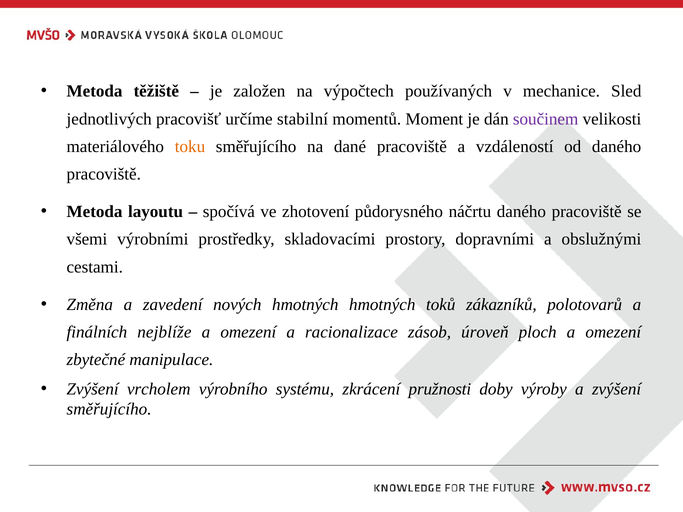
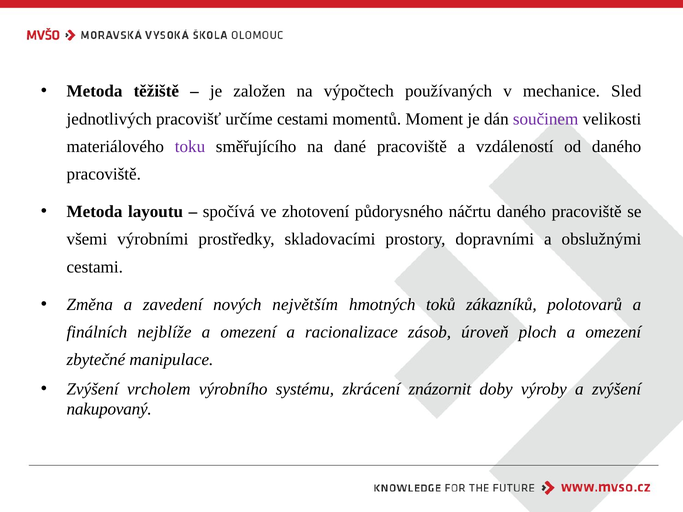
určíme stabilní: stabilní -> cestami
toku colour: orange -> purple
nových hmotných: hmotných -> největším
pružnosti: pružnosti -> znázornit
směřujícího at (109, 409): směřujícího -> nakupovaný
